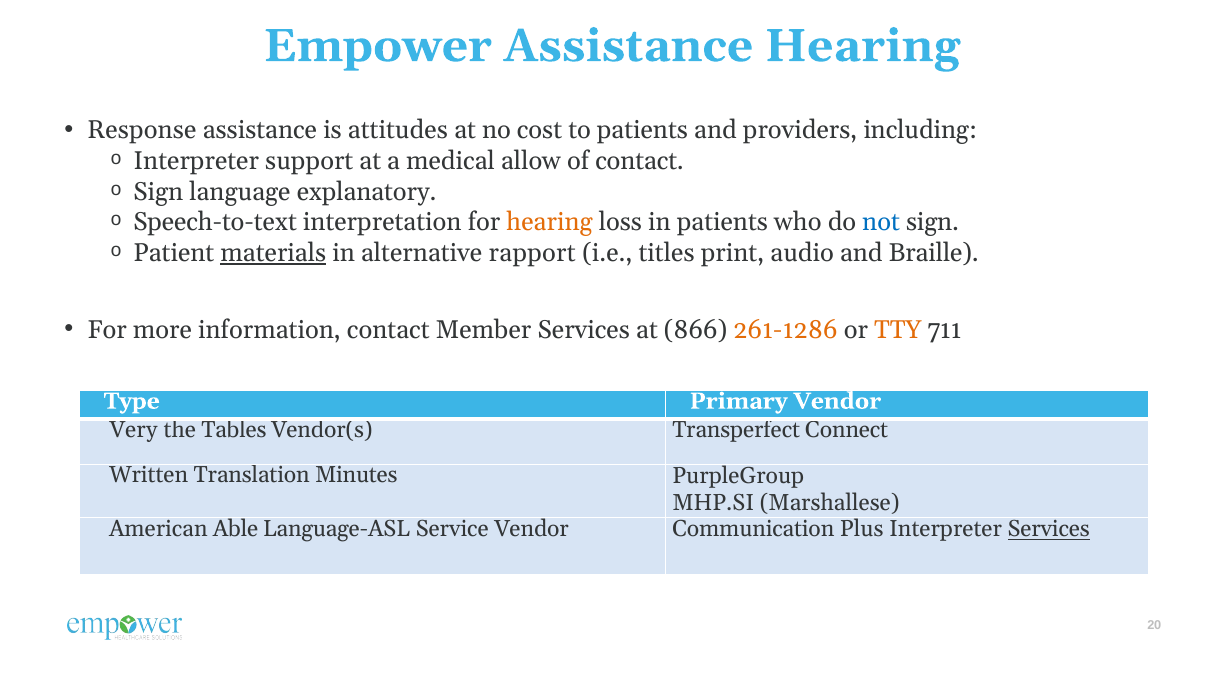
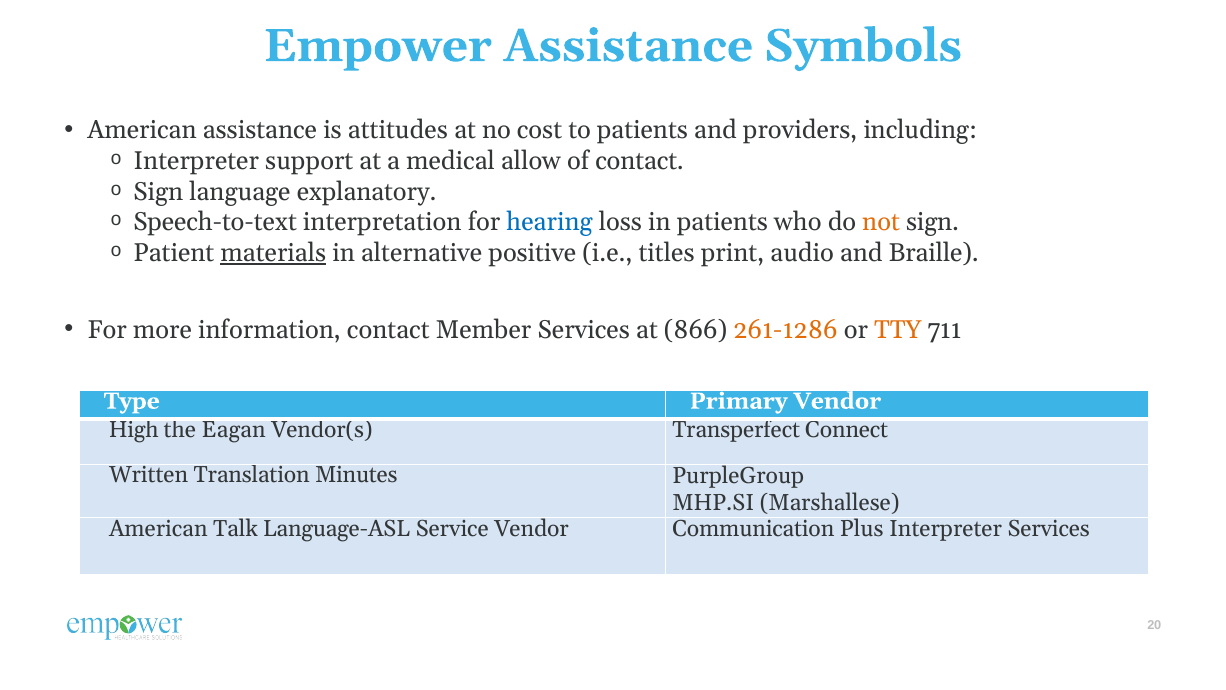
Assistance Hearing: Hearing -> Symbols
Response at (142, 130): Response -> American
hearing at (550, 222) colour: orange -> blue
not colour: blue -> orange
rapport: rapport -> positive
Very: Very -> High
Tables: Tables -> Eagan
Able: Able -> Talk
Services at (1049, 529) underline: present -> none
